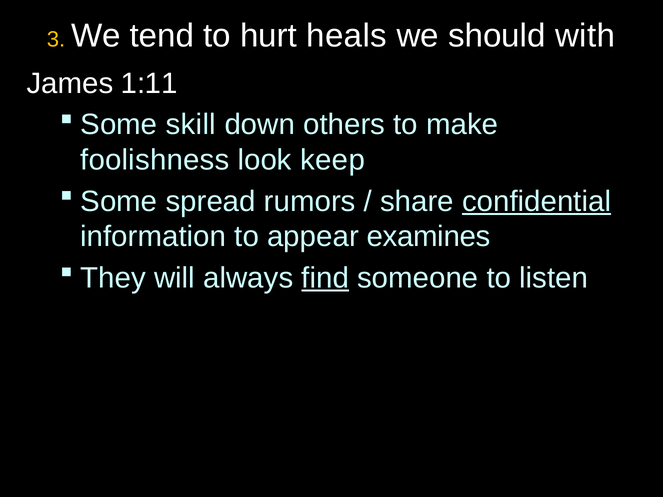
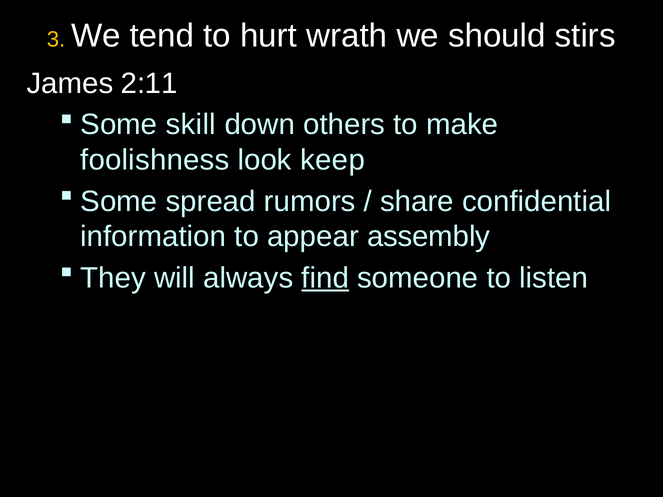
heals: heals -> wrath
with: with -> stirs
1:11: 1:11 -> 2:11
confidential underline: present -> none
examines: examines -> assembly
